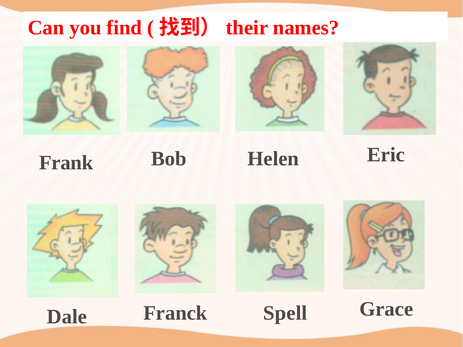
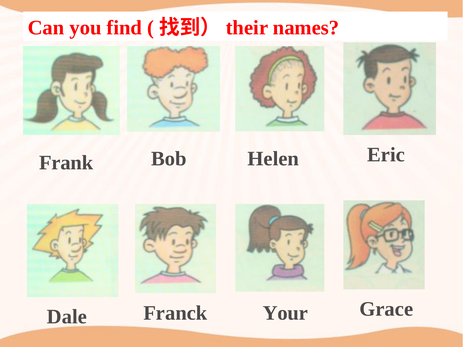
Spell: Spell -> Your
